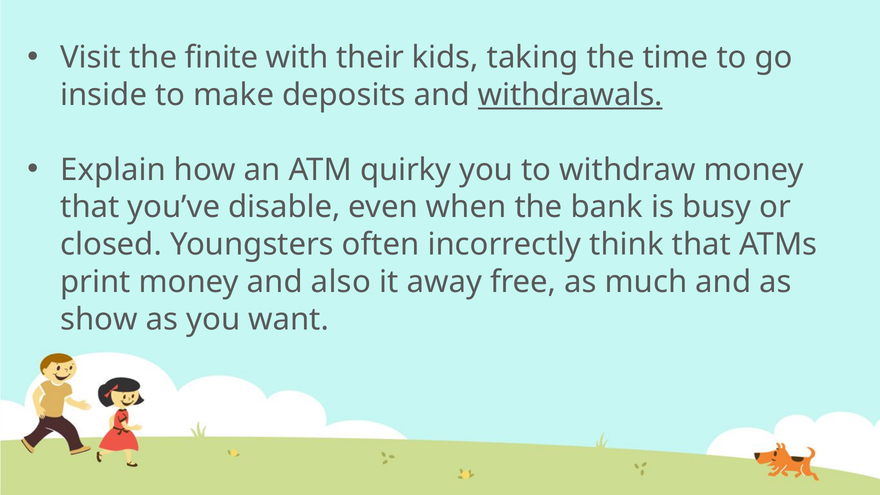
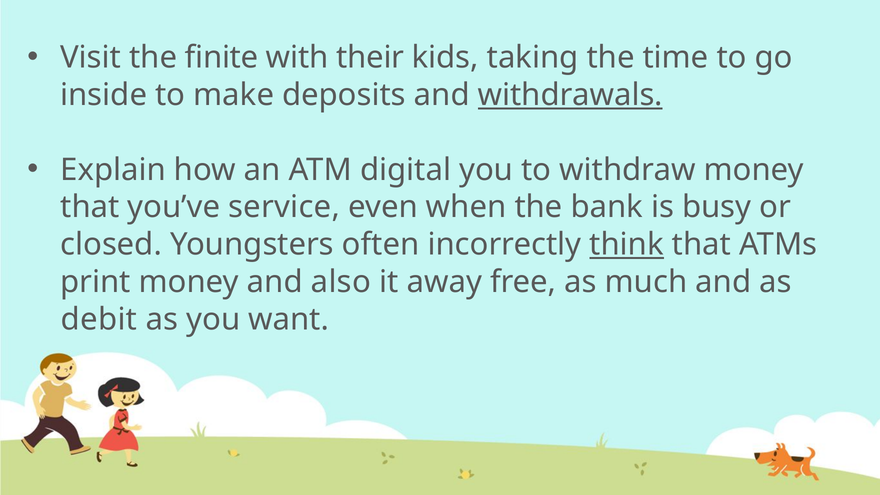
quirky: quirky -> digital
disable: disable -> service
think underline: none -> present
show: show -> debit
